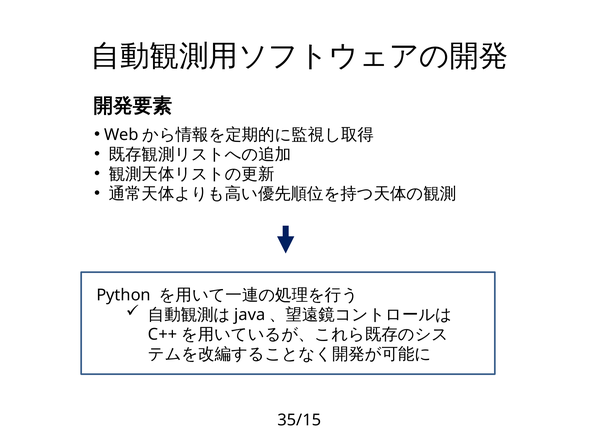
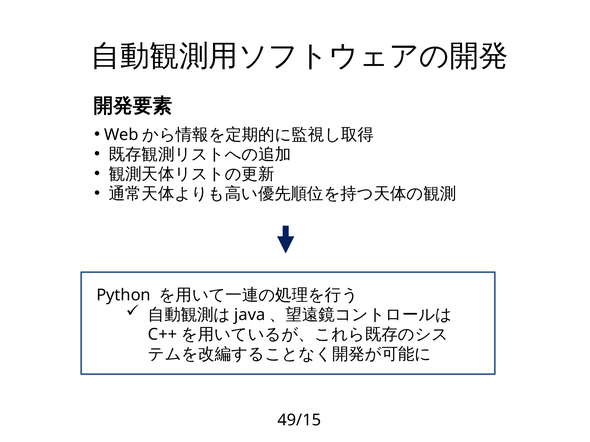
35/15: 35/15 -> 49/15
